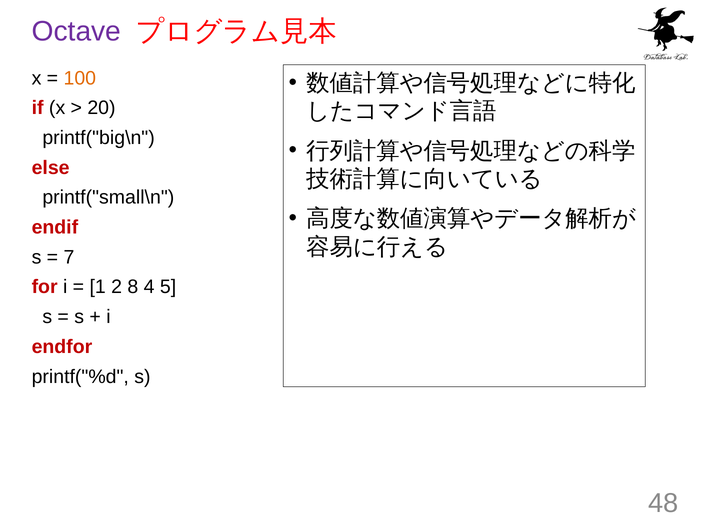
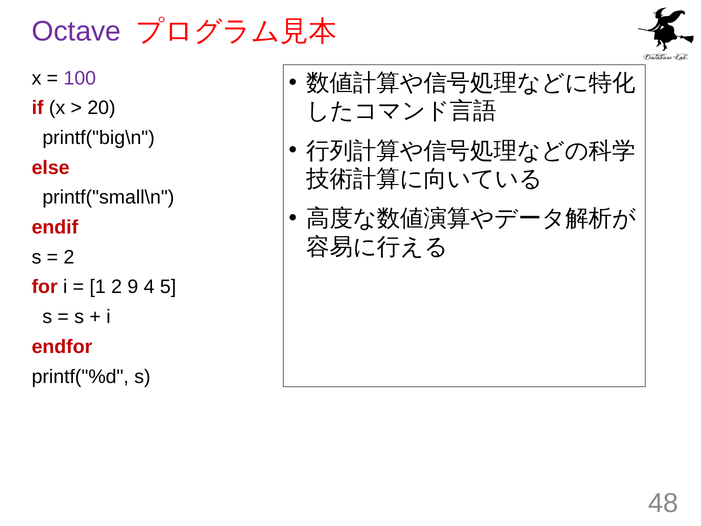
100 colour: orange -> purple
7 at (69, 257): 7 -> 2
8: 8 -> 9
